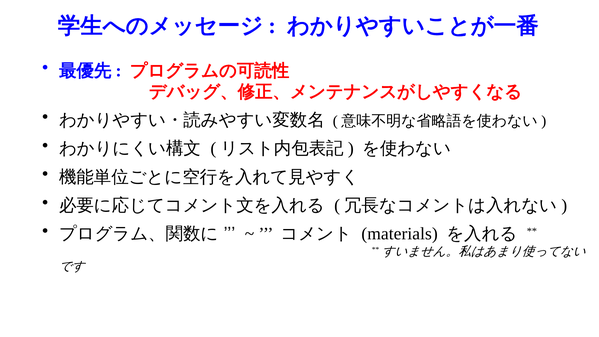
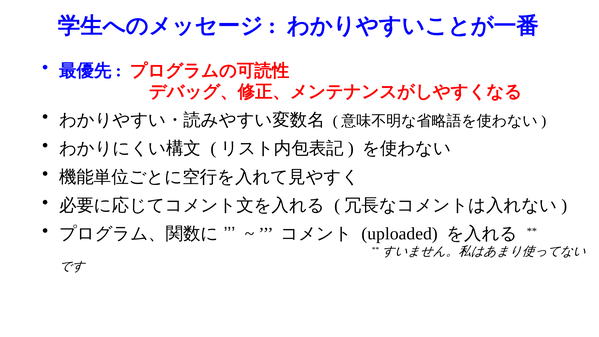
materials: materials -> uploaded
